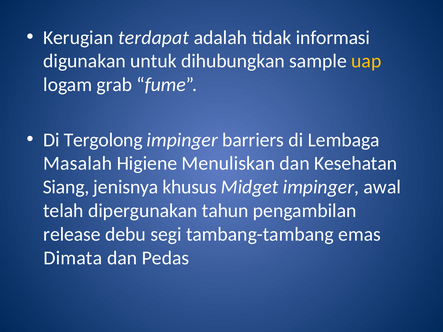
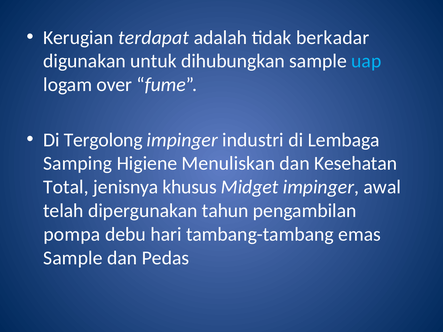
informasi: informasi -> berkadar
uap colour: yellow -> light blue
grab: grab -> over
barriers: barriers -> industri
Masalah: Masalah -> Samping
Siang: Siang -> Total
release: release -> pompa
segi: segi -> hari
Dimata at (73, 258): Dimata -> Sample
